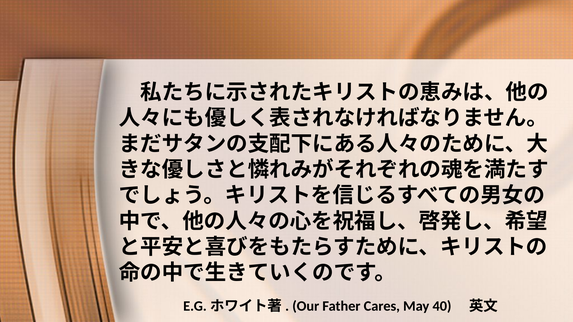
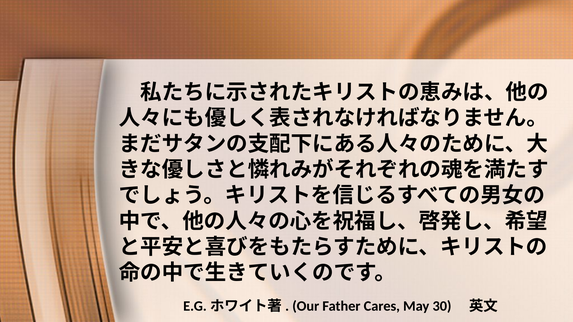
40: 40 -> 30
